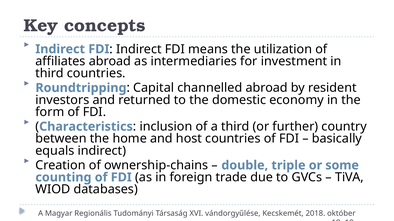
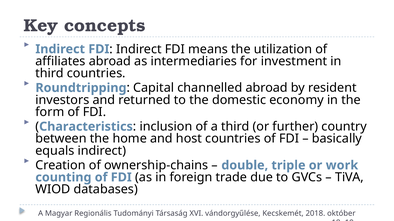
some: some -> work
